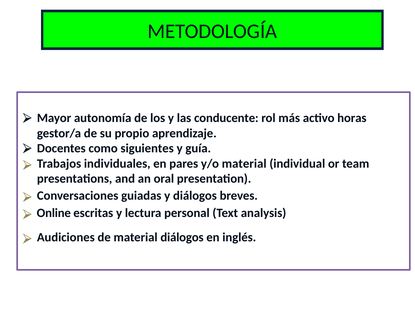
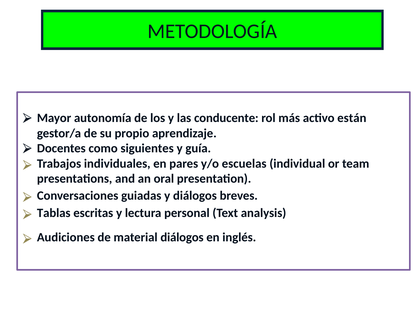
horas: horas -> están
y/o material: material -> escuelas
Online: Online -> Tablas
